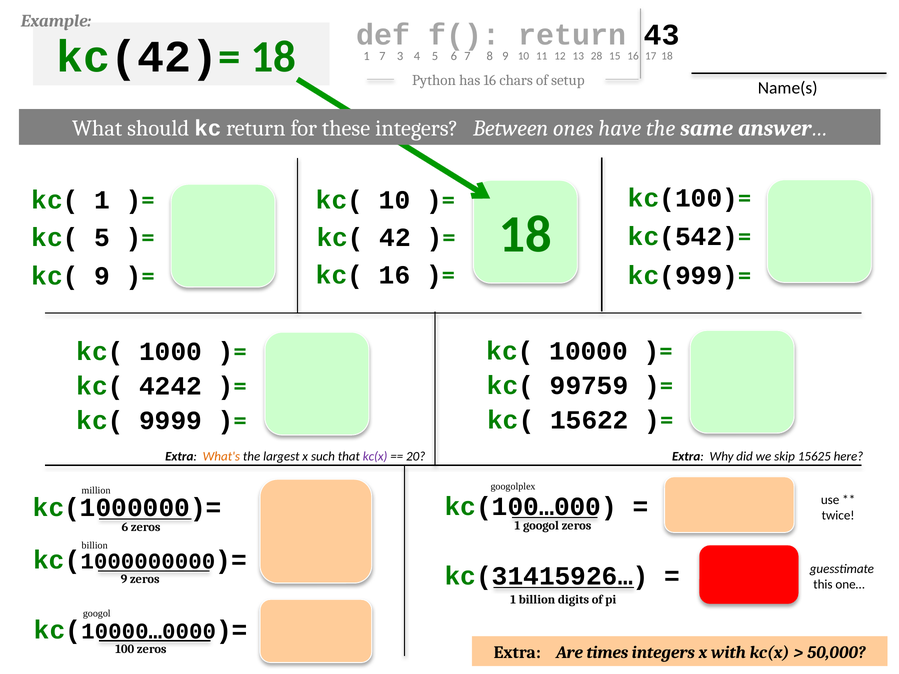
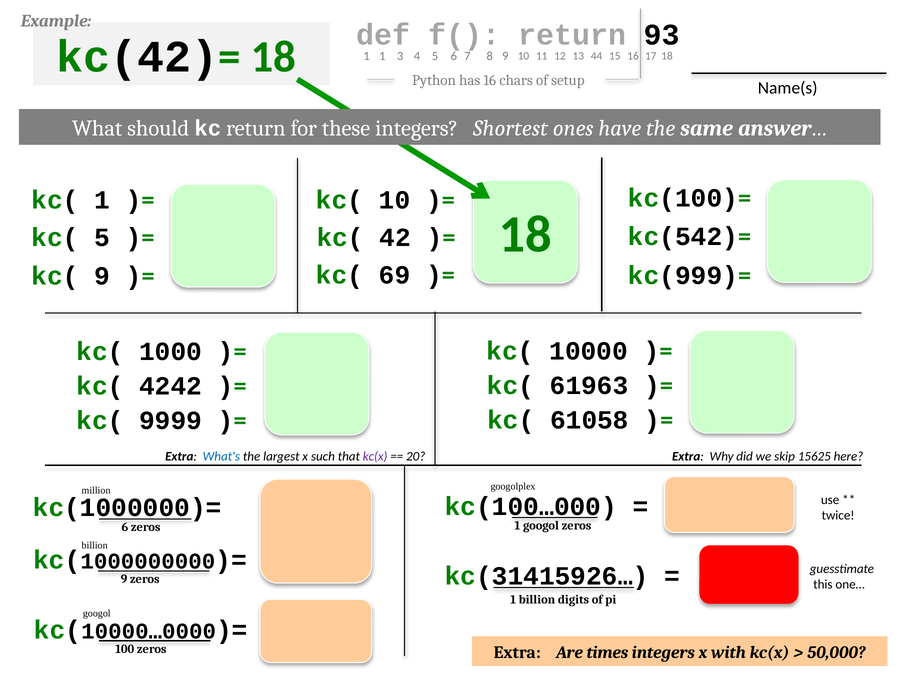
43: 43 -> 93
1 7: 7 -> 1
28: 28 -> 44
Between: Between -> Shortest
kc( 16: 16 -> 69
99759: 99759 -> 61963
15622: 15622 -> 61058
What's colour: orange -> blue
